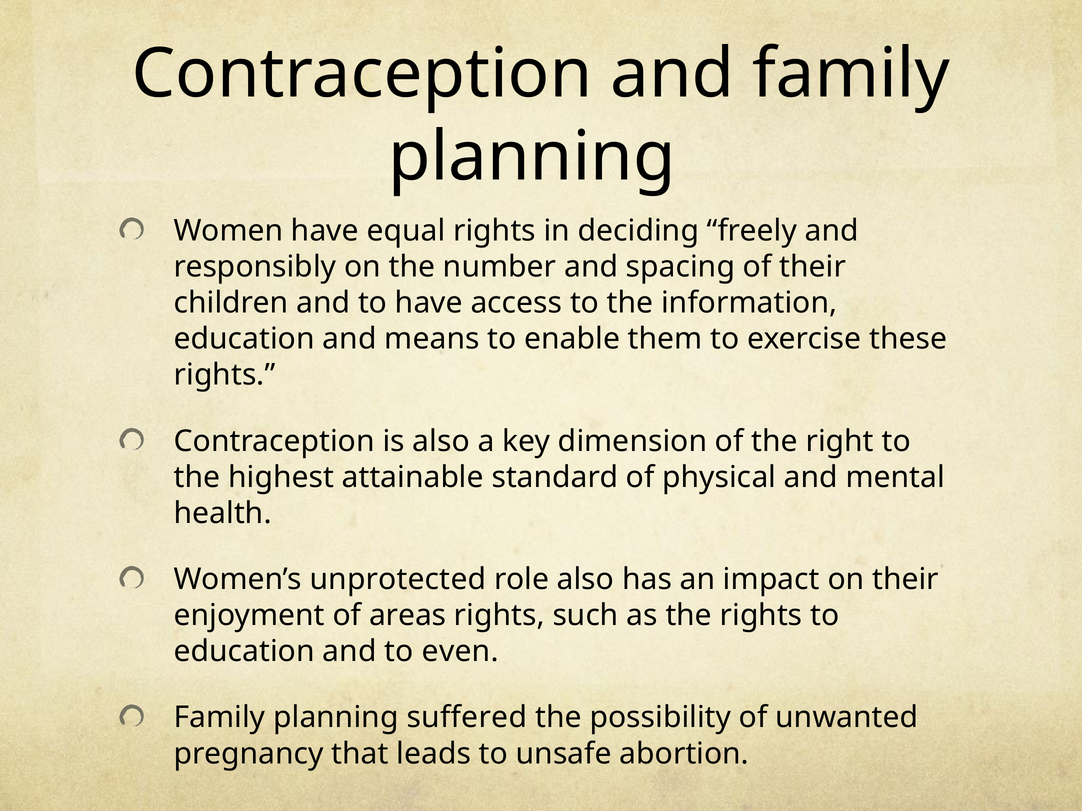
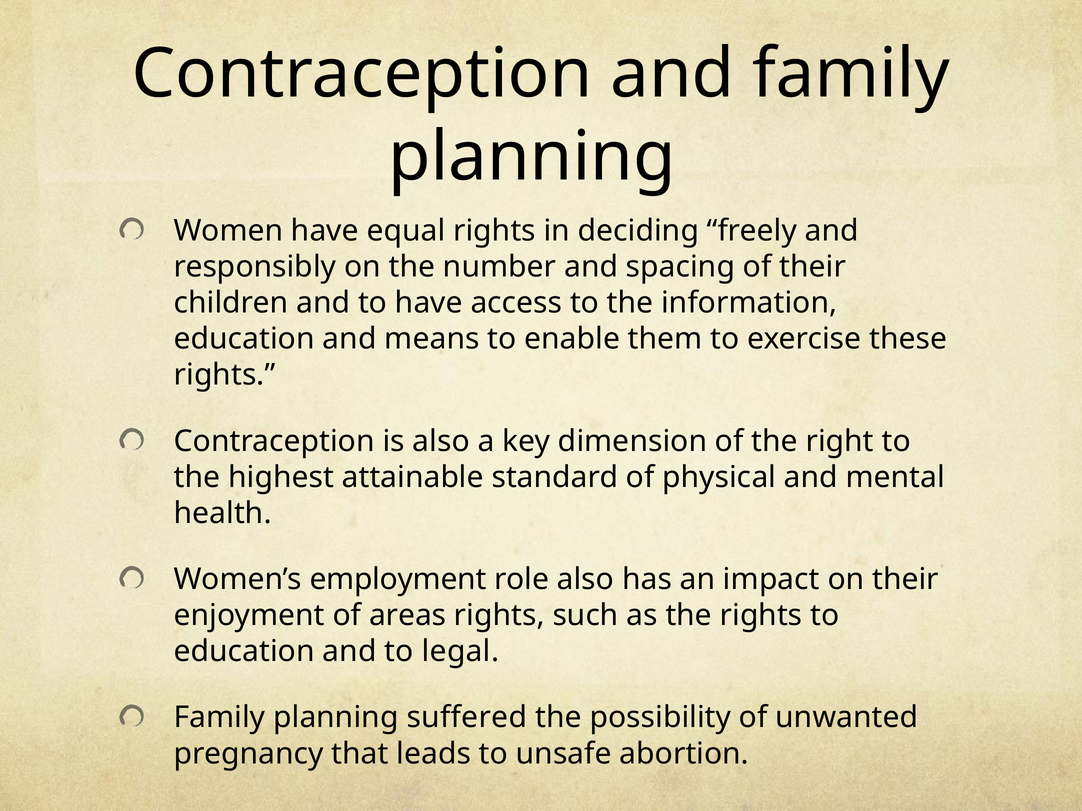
unprotected: unprotected -> employment
even: even -> legal
